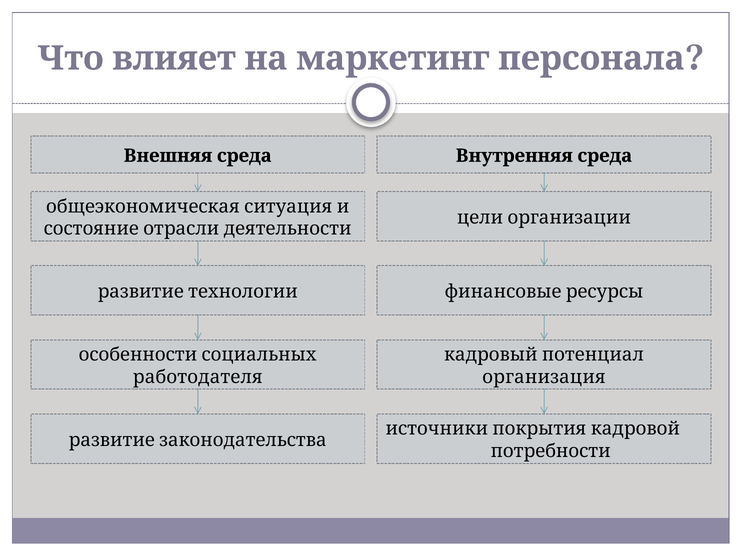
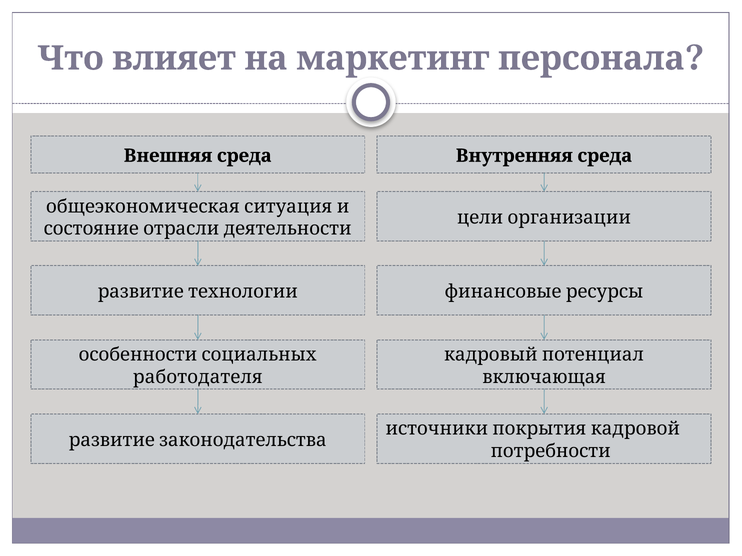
организация: организация -> включающая
